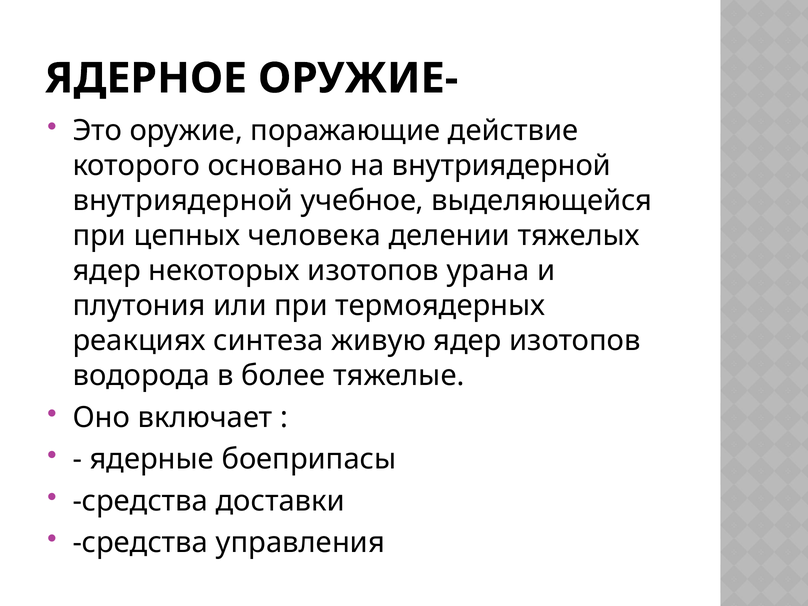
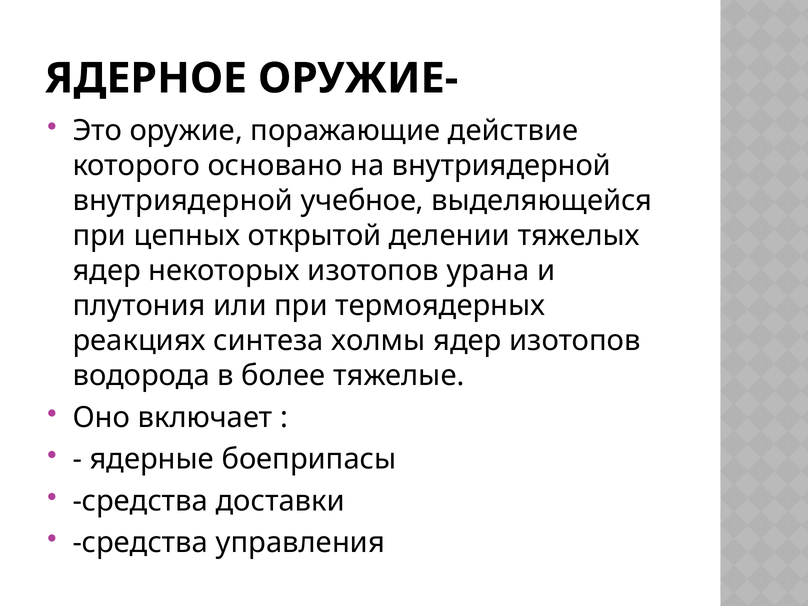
человека: человека -> открытой
живую: живую -> холмы
